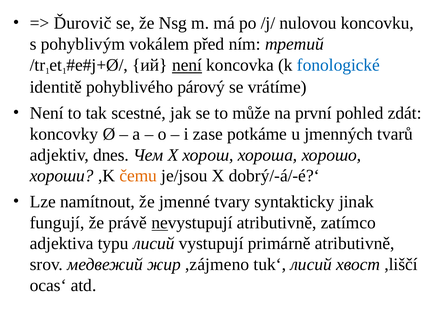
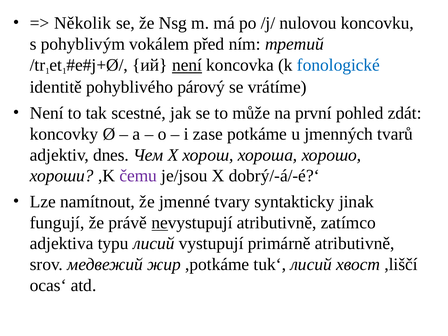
Ďurovič: Ďurovič -> Několik
čemu colour: orange -> purple
,zájmeno: ,zájmeno -> ,potkáme
